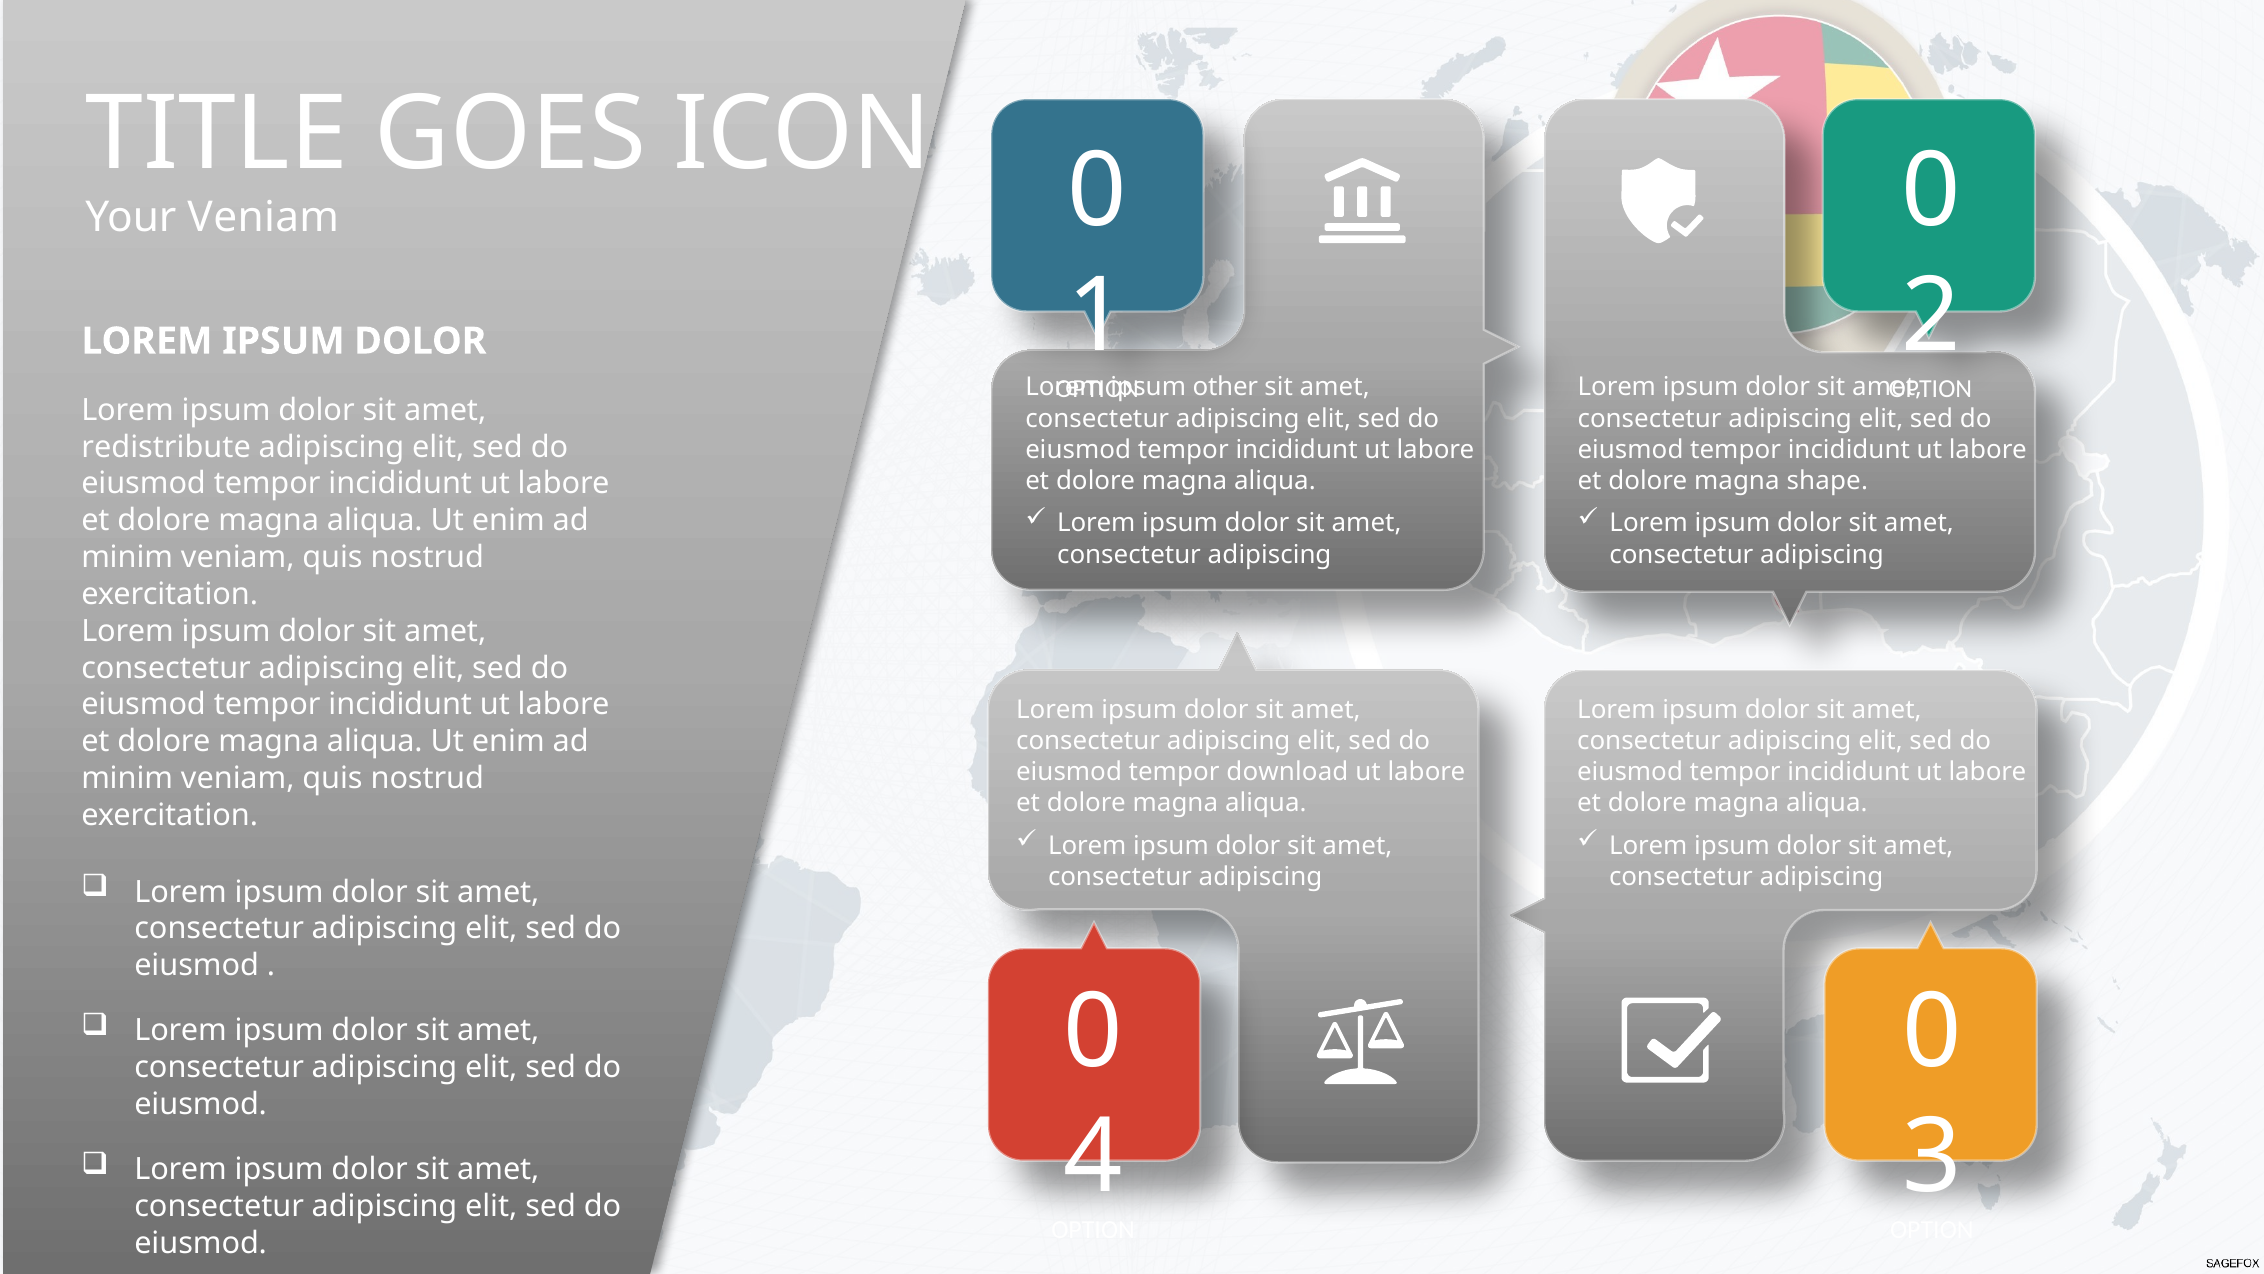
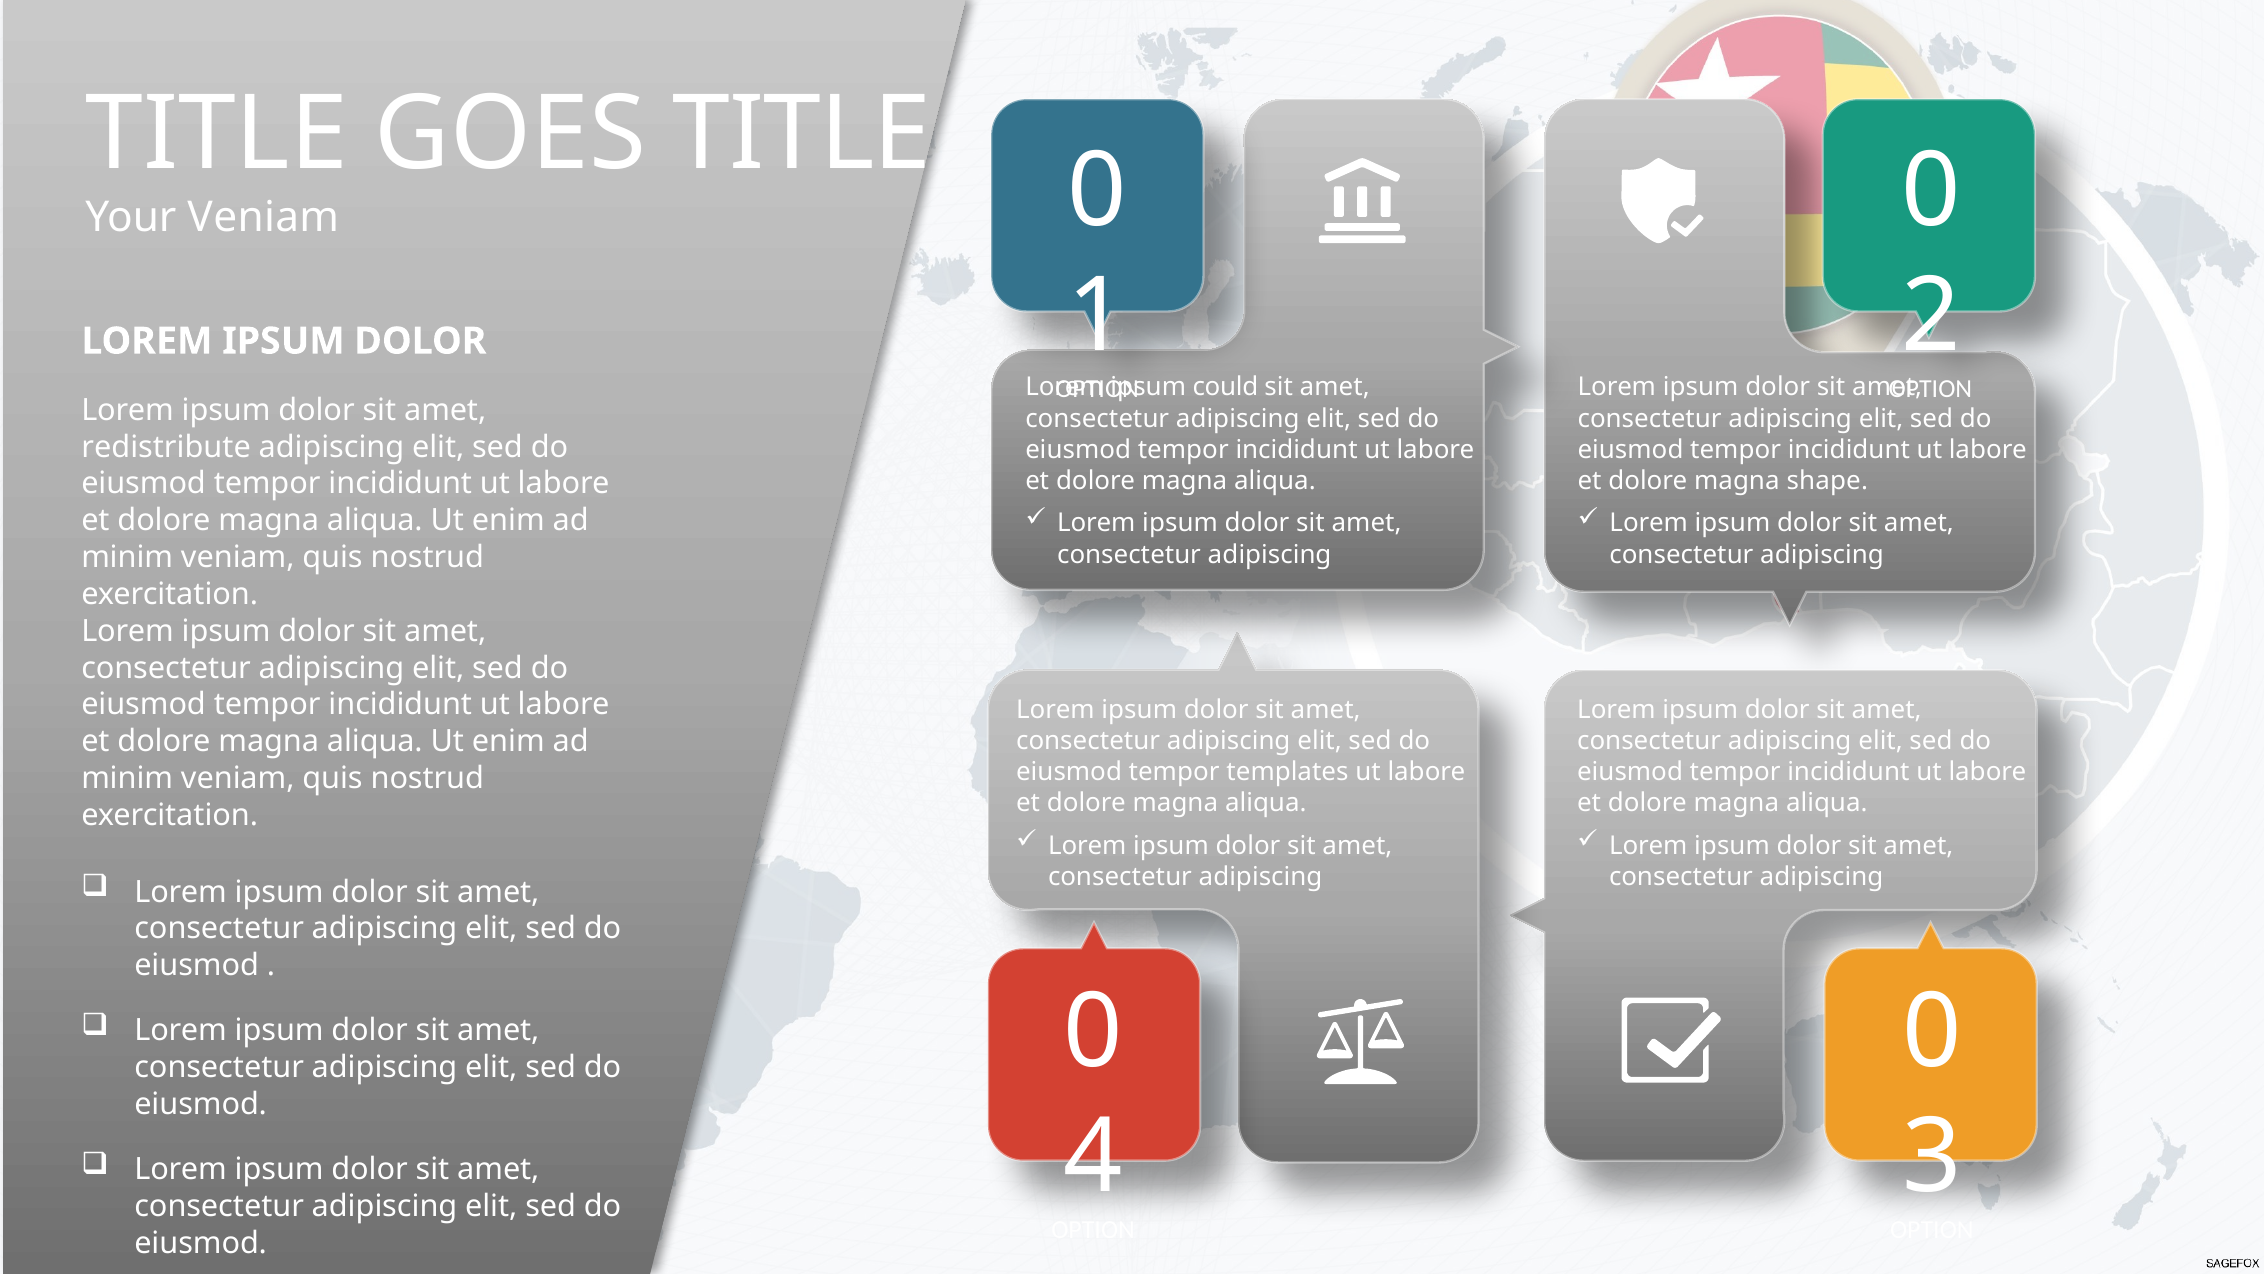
GOES ICON: ICON -> TITLE
other: other -> could
download: download -> templates
